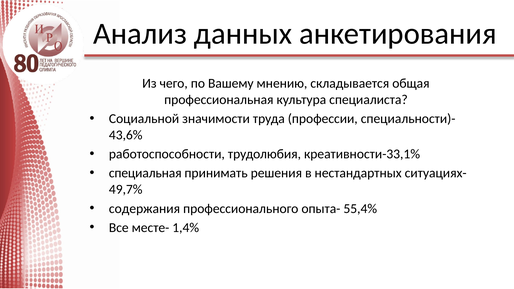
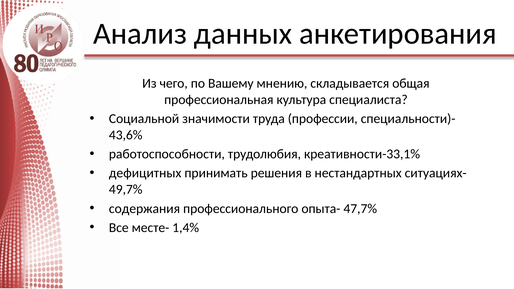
специальная: специальная -> дефицитных
55,4%: 55,4% -> 47,7%
